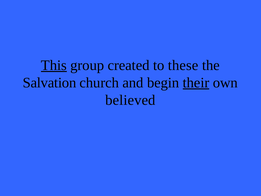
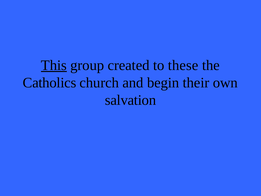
Salvation: Salvation -> Catholics
their underline: present -> none
believed: believed -> salvation
